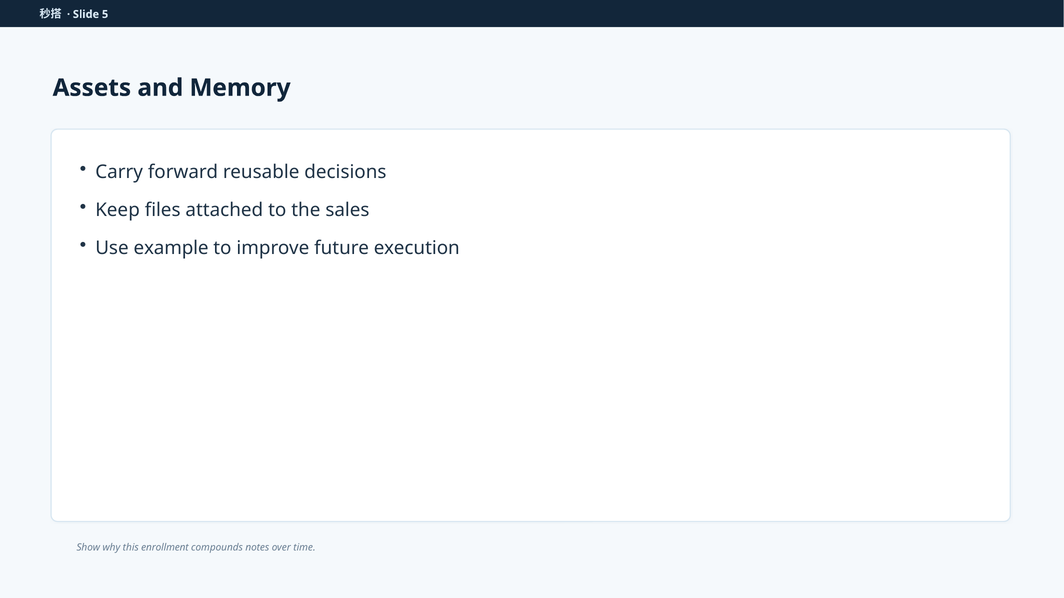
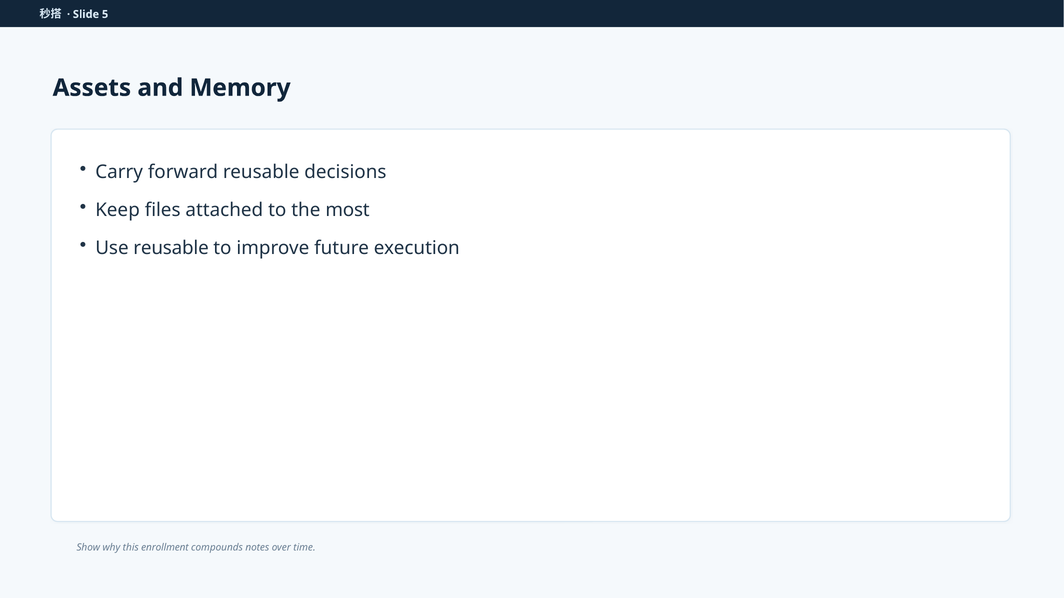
sales: sales -> most
Use example: example -> reusable
